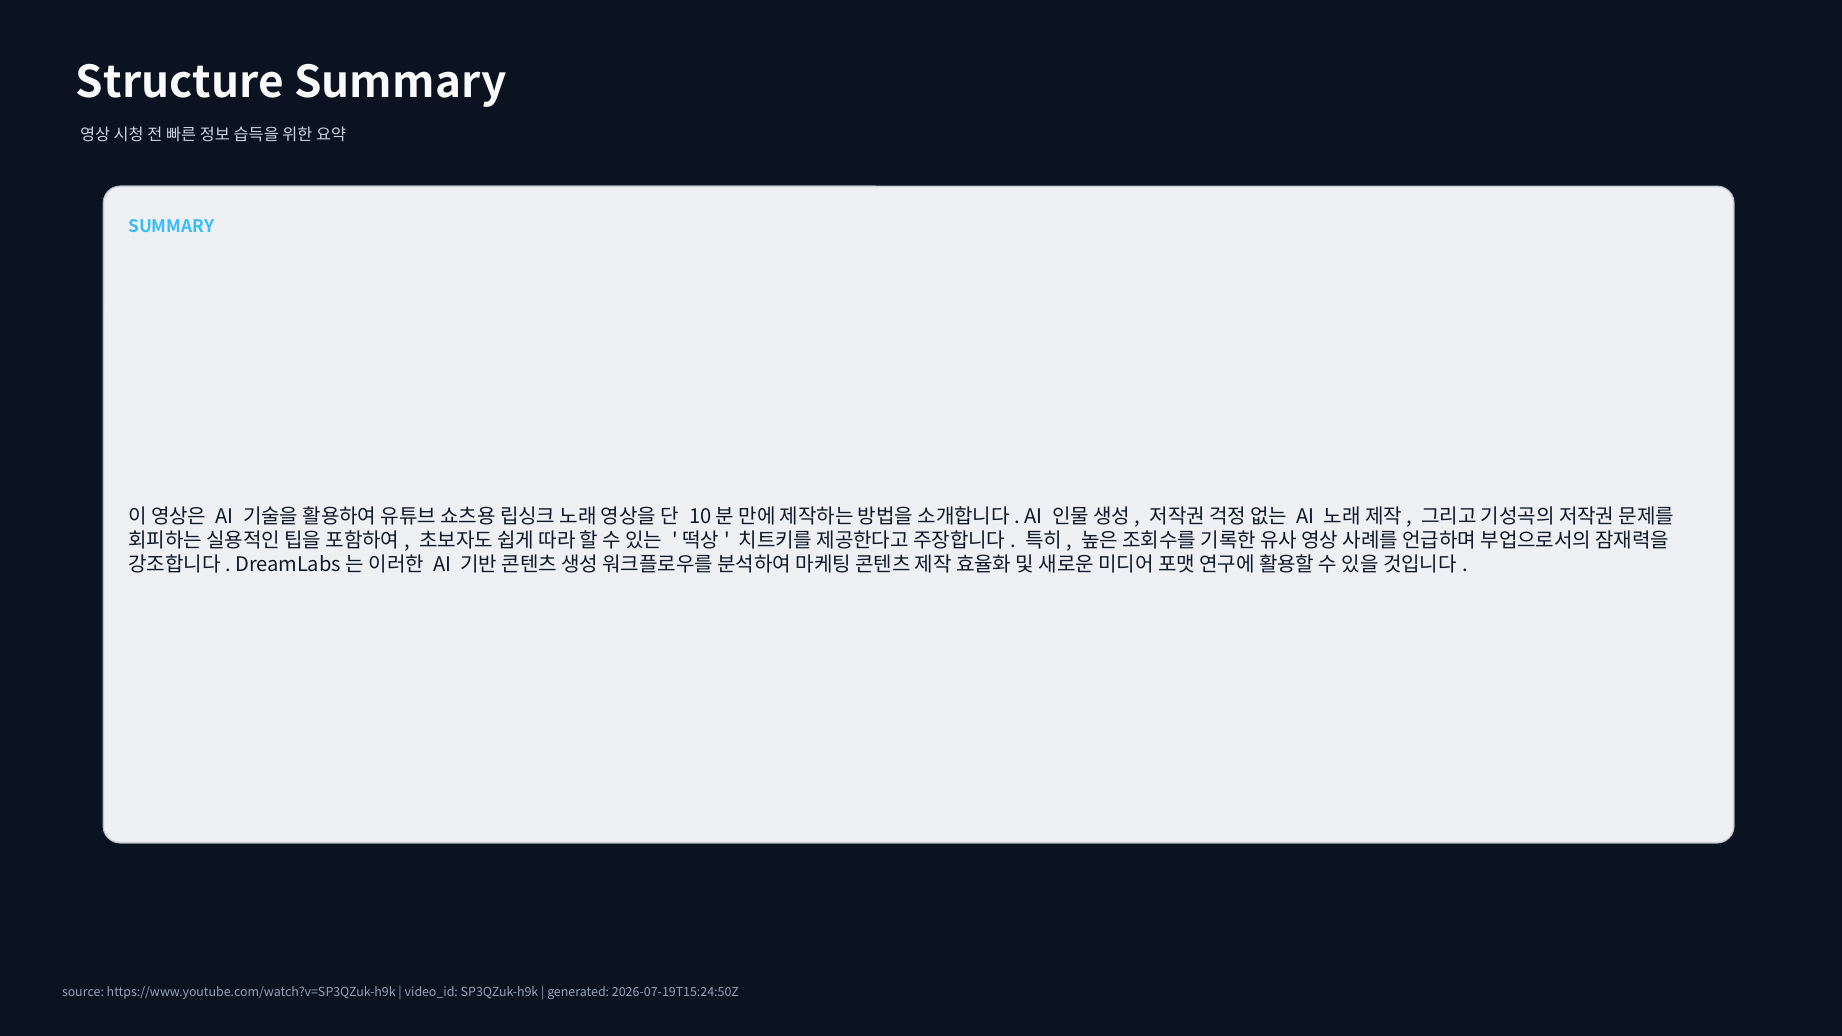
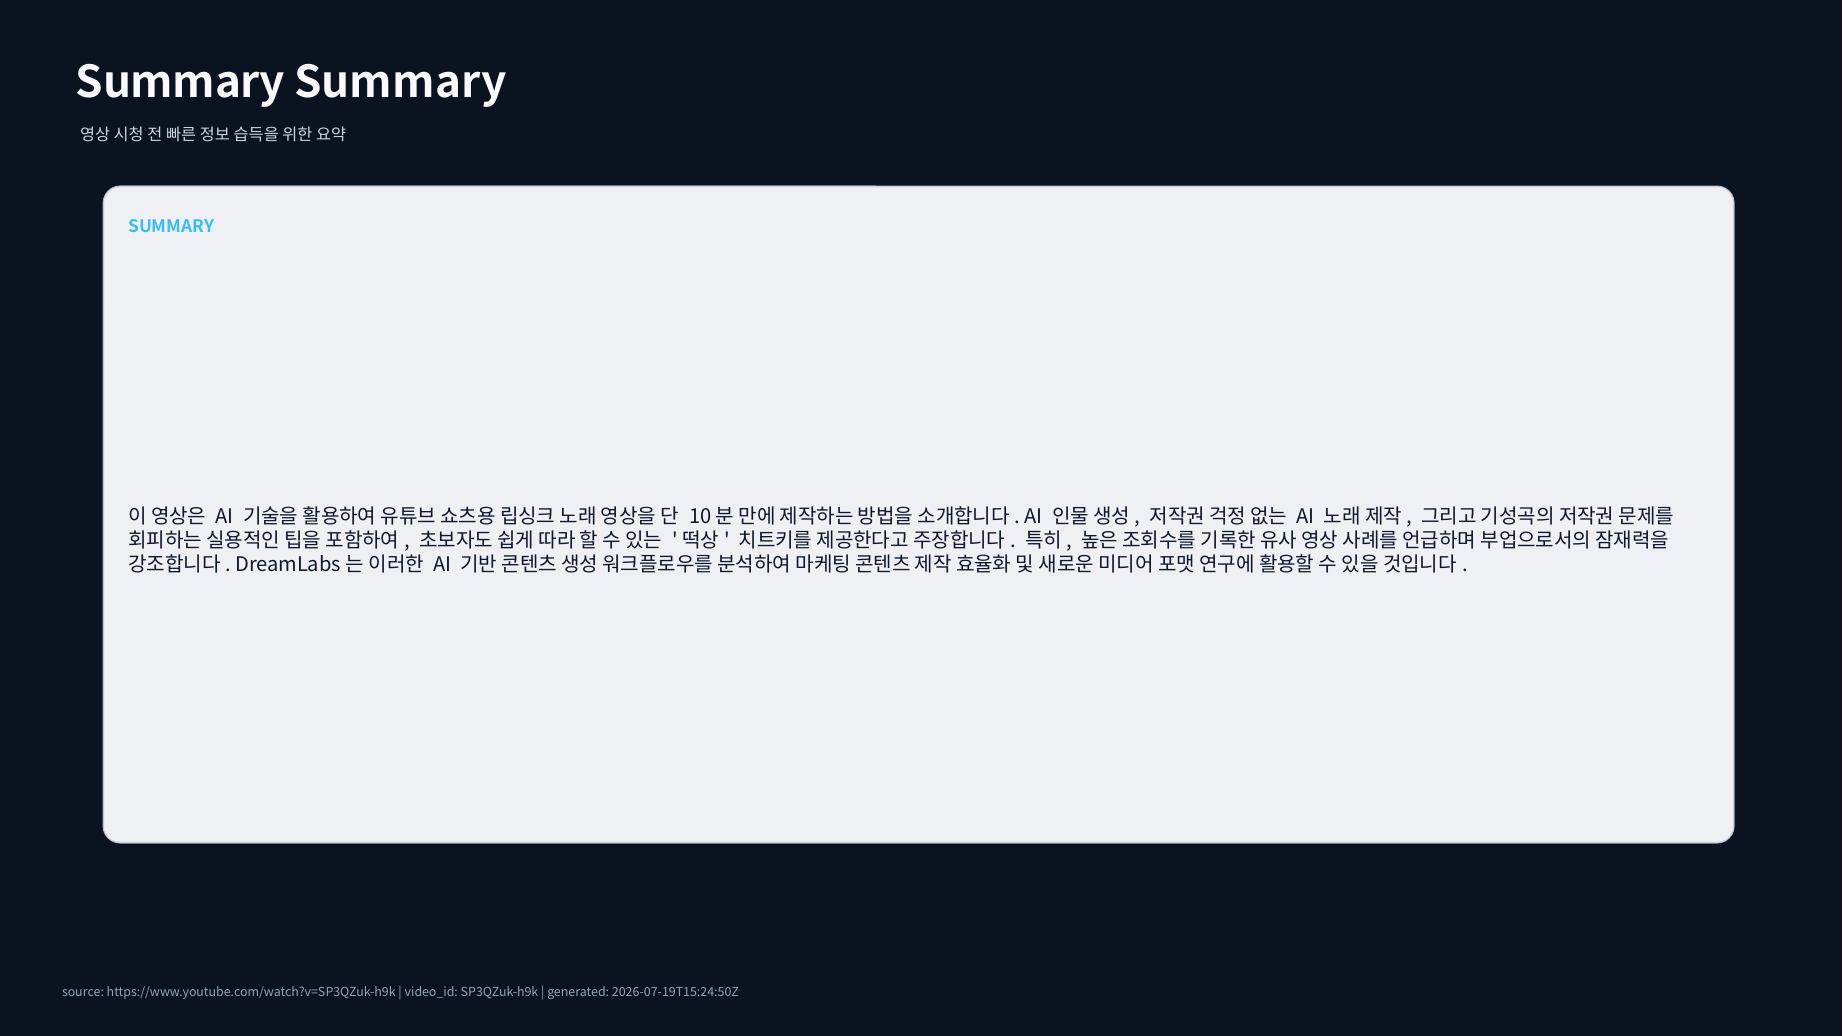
Structure at (180, 83): Structure -> Summary
